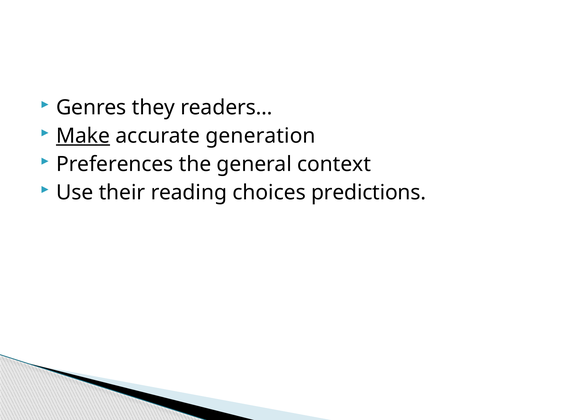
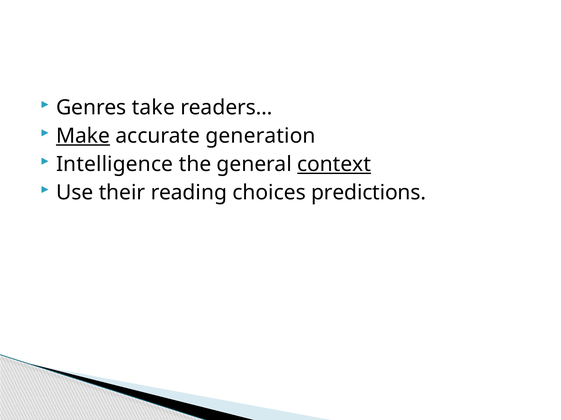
they: they -> take
Preferences: Preferences -> Intelligence
context underline: none -> present
